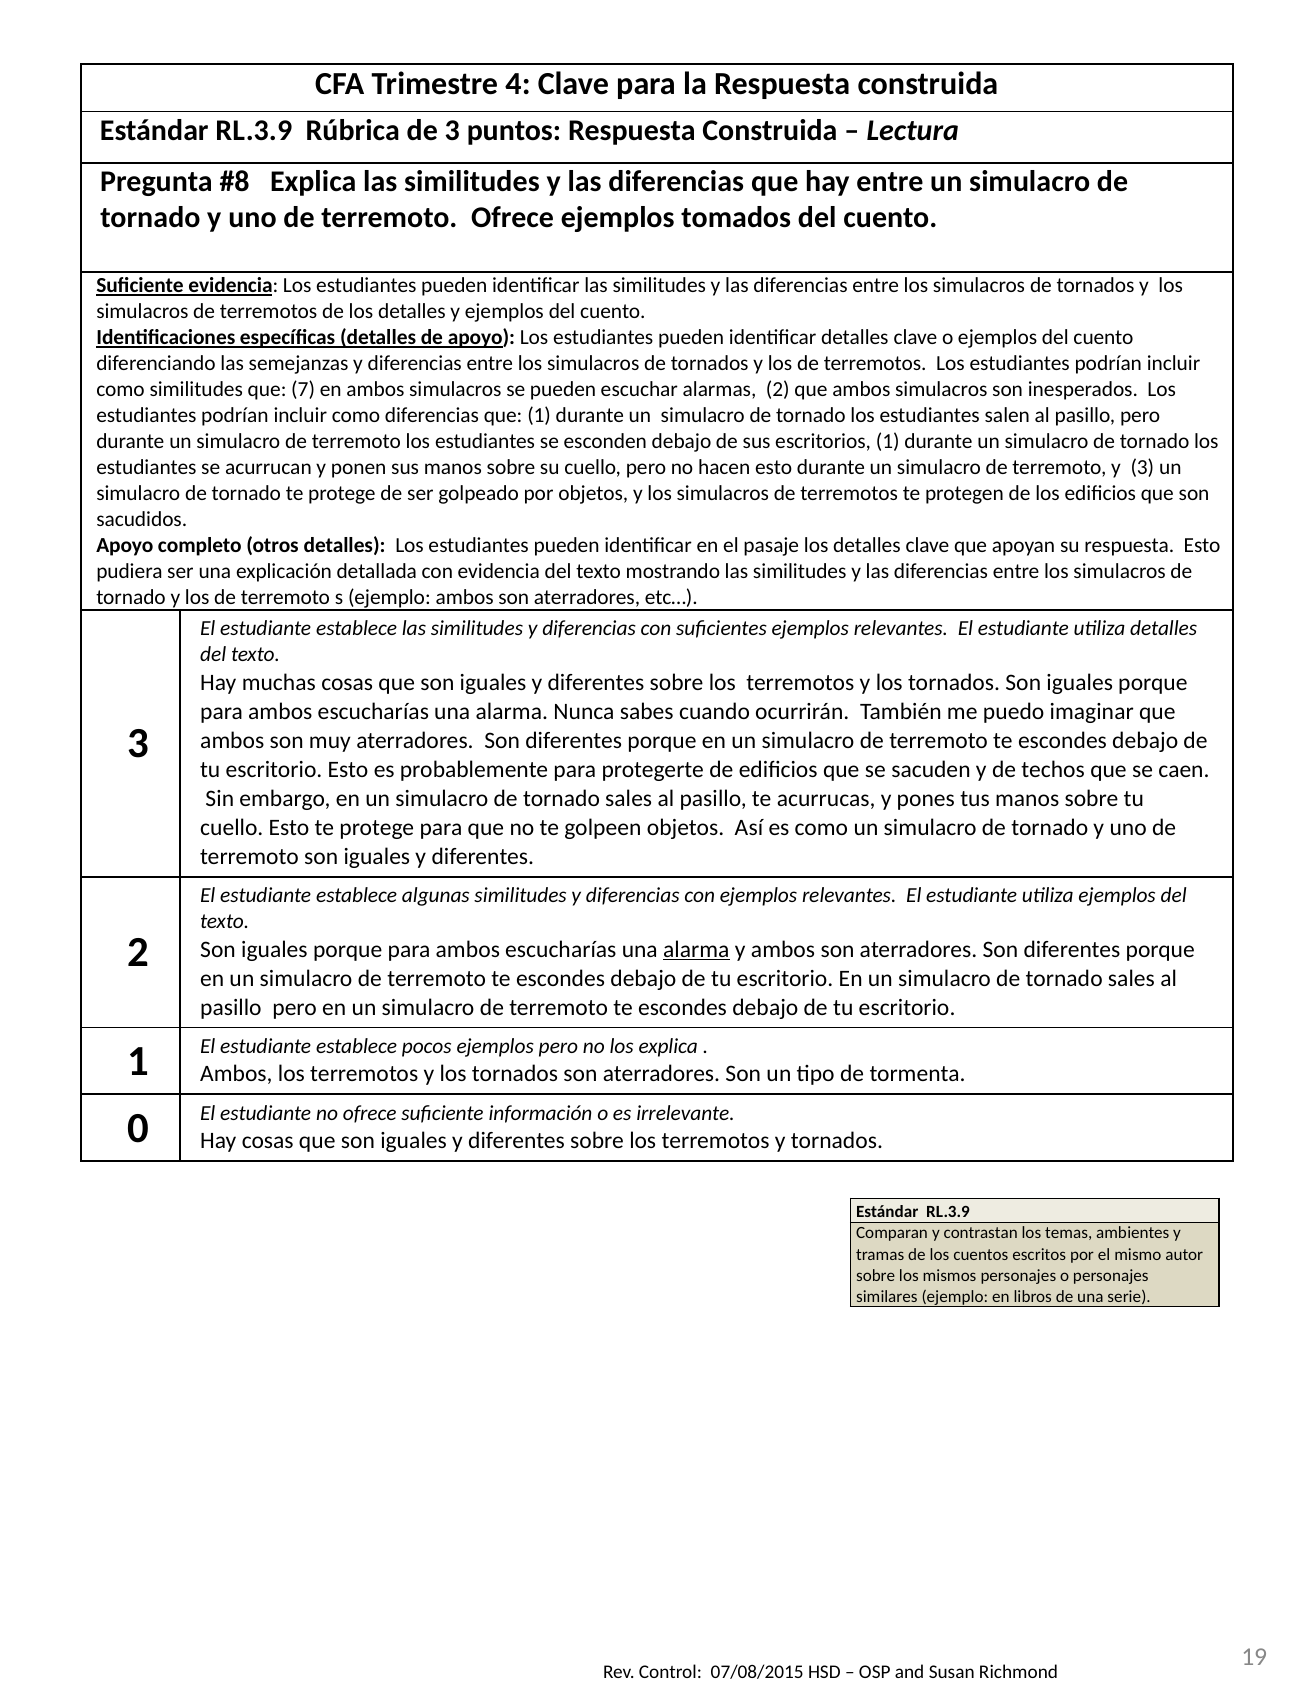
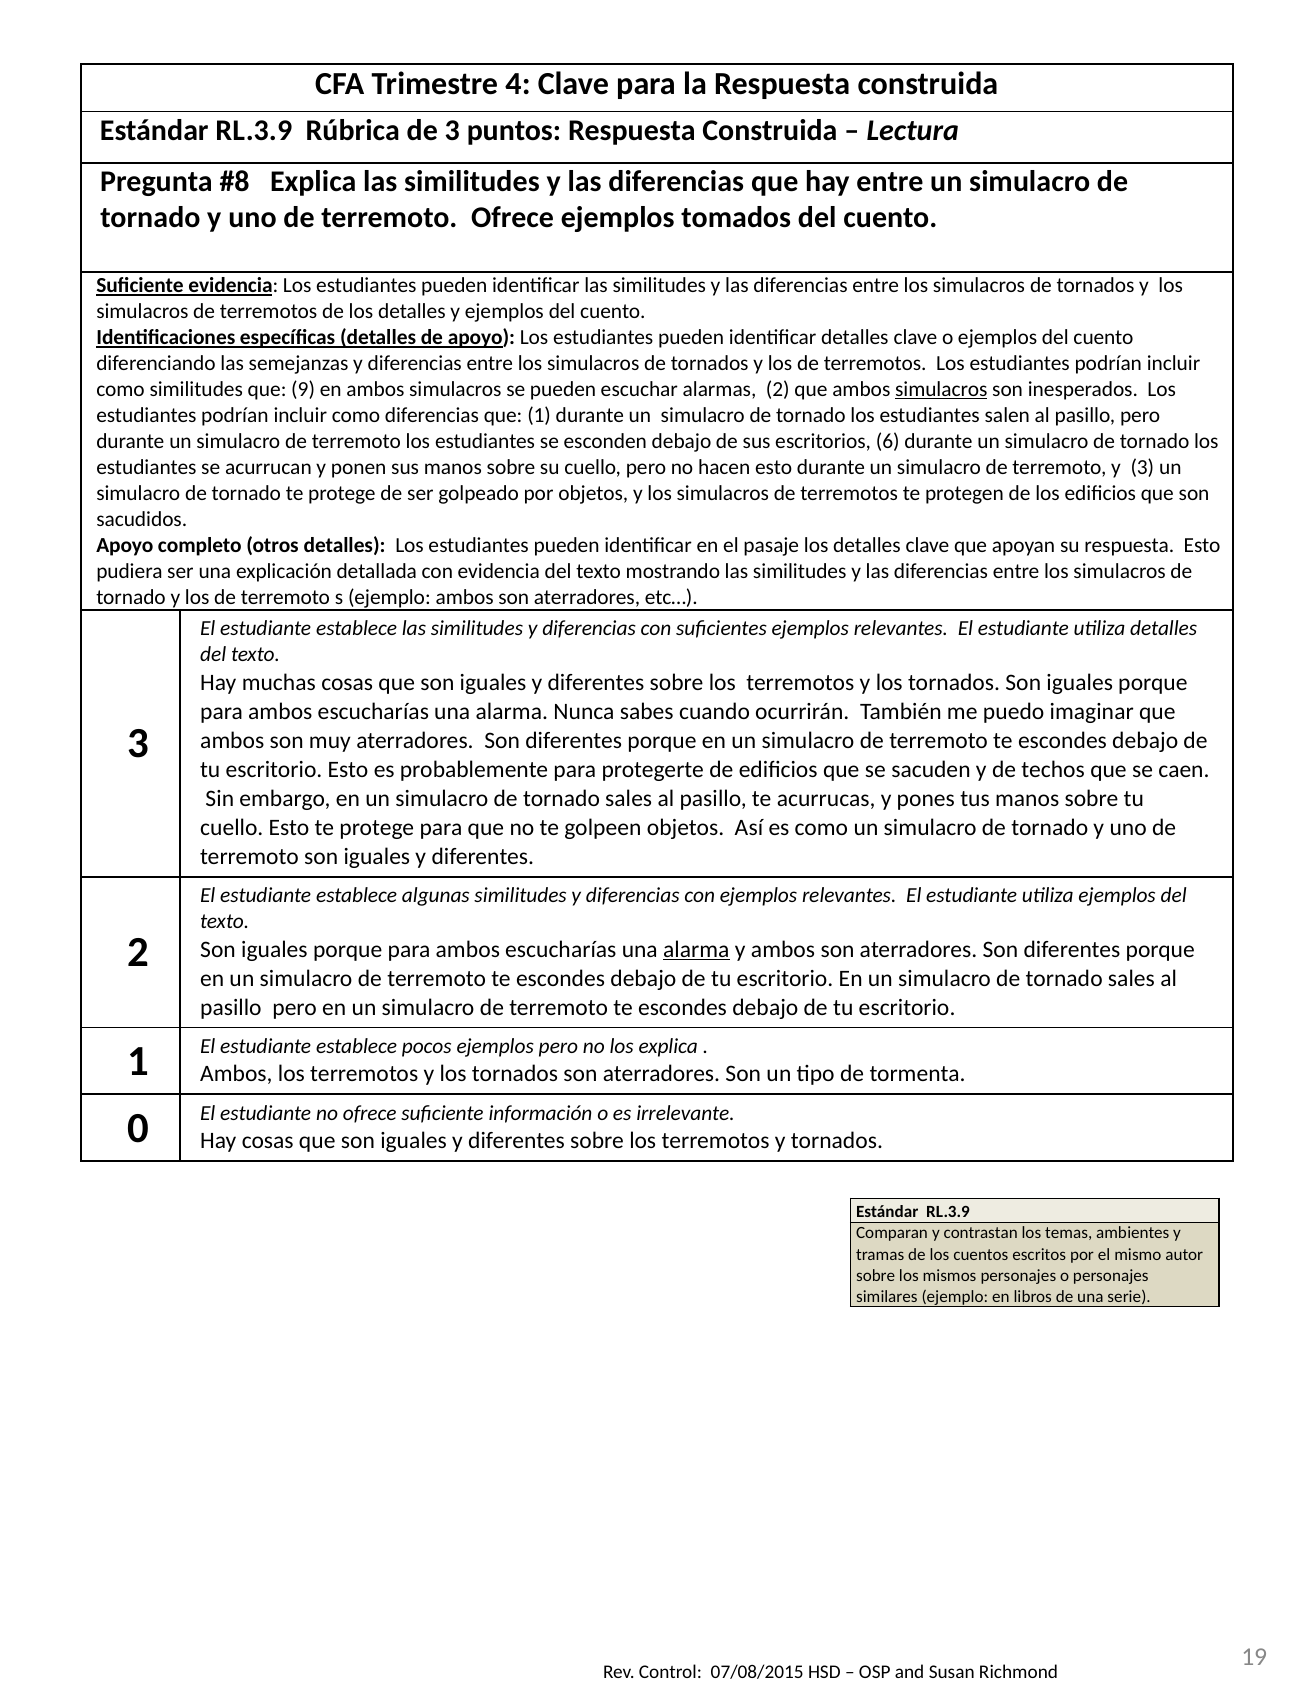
7: 7 -> 9
simulacros at (941, 389) underline: none -> present
escritorios 1: 1 -> 6
